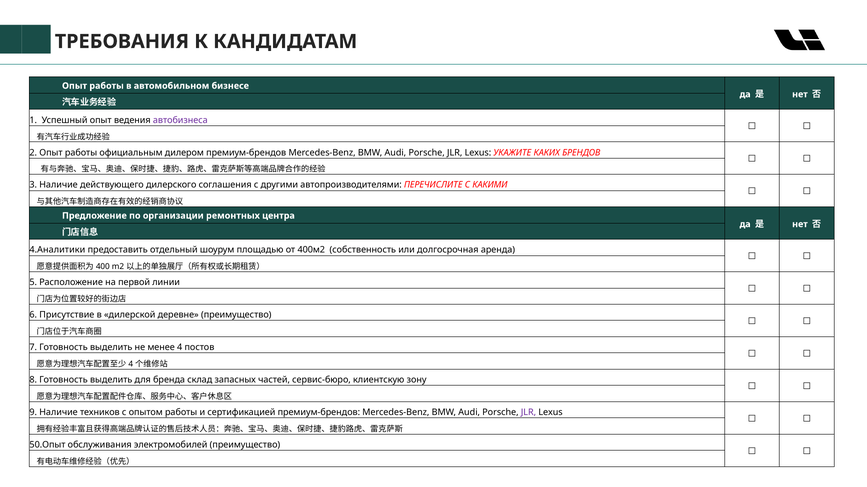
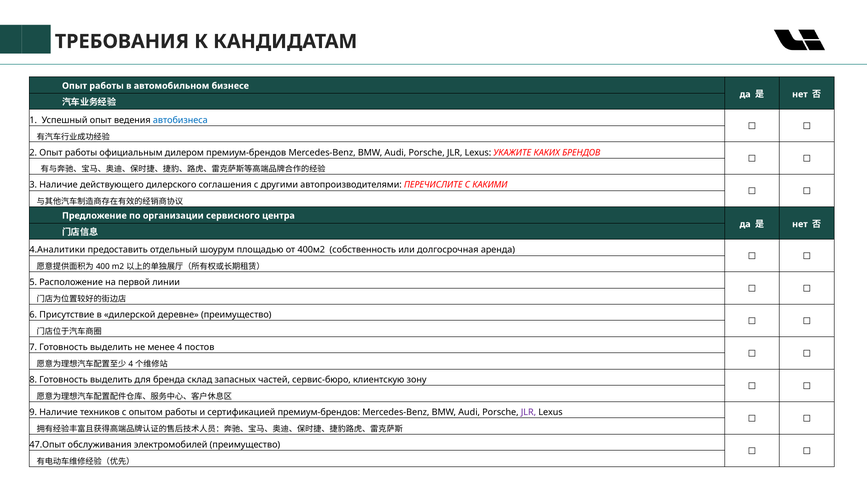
автобизнеса colour: purple -> blue
ремонтных: ремонтных -> сервисного
50.Опыт: 50.Опыт -> 47.Опыт
